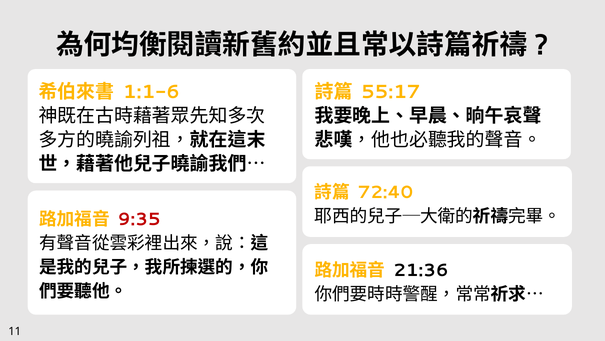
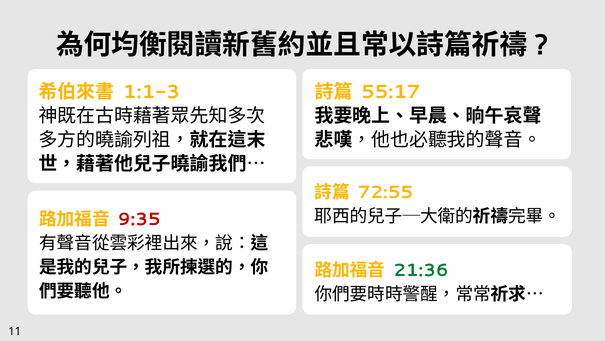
1:1-6: 1:1-6 -> 1:1-3
72:40: 72:40 -> 72:55
21:36 colour: black -> green
